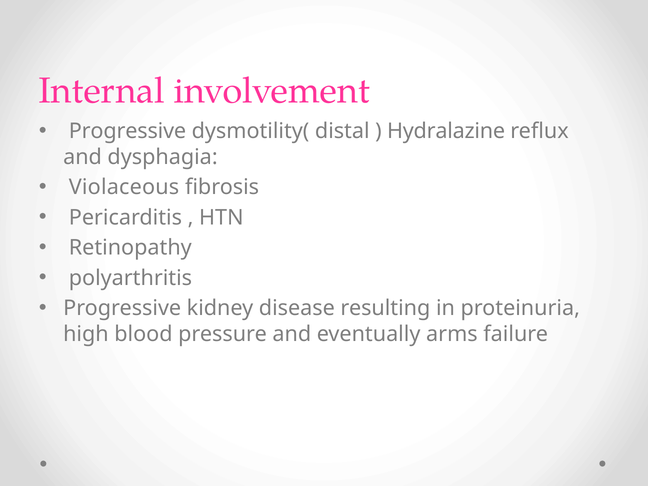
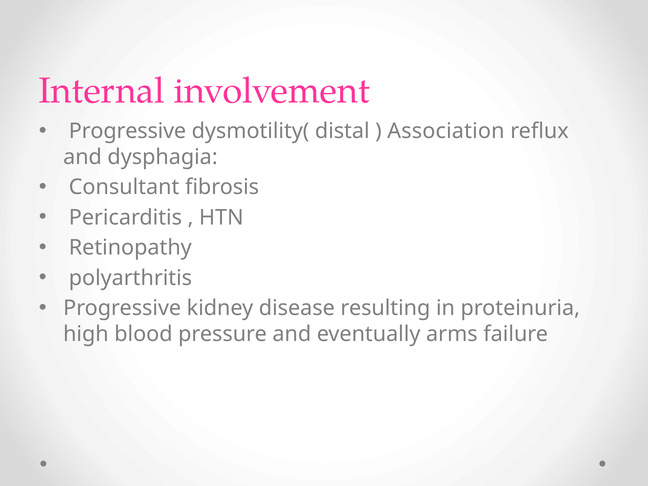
Hydralazine: Hydralazine -> Association
Violaceous: Violaceous -> Consultant
